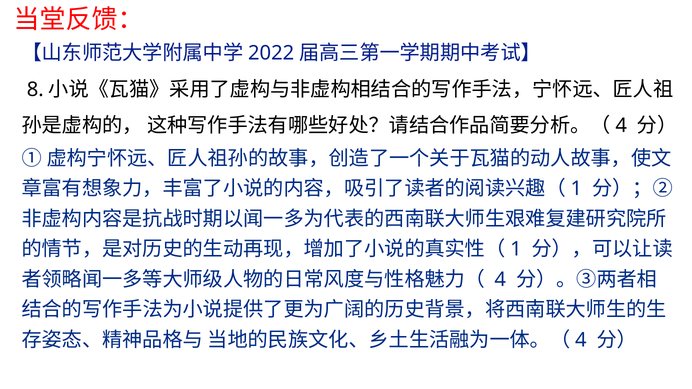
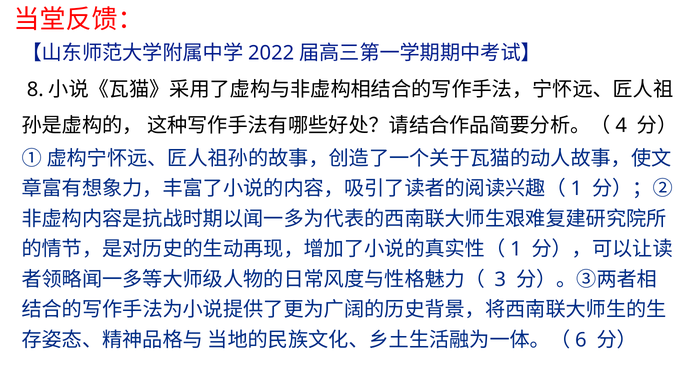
4 at (500, 280): 4 -> 3
4 at (581, 340): 4 -> 6
